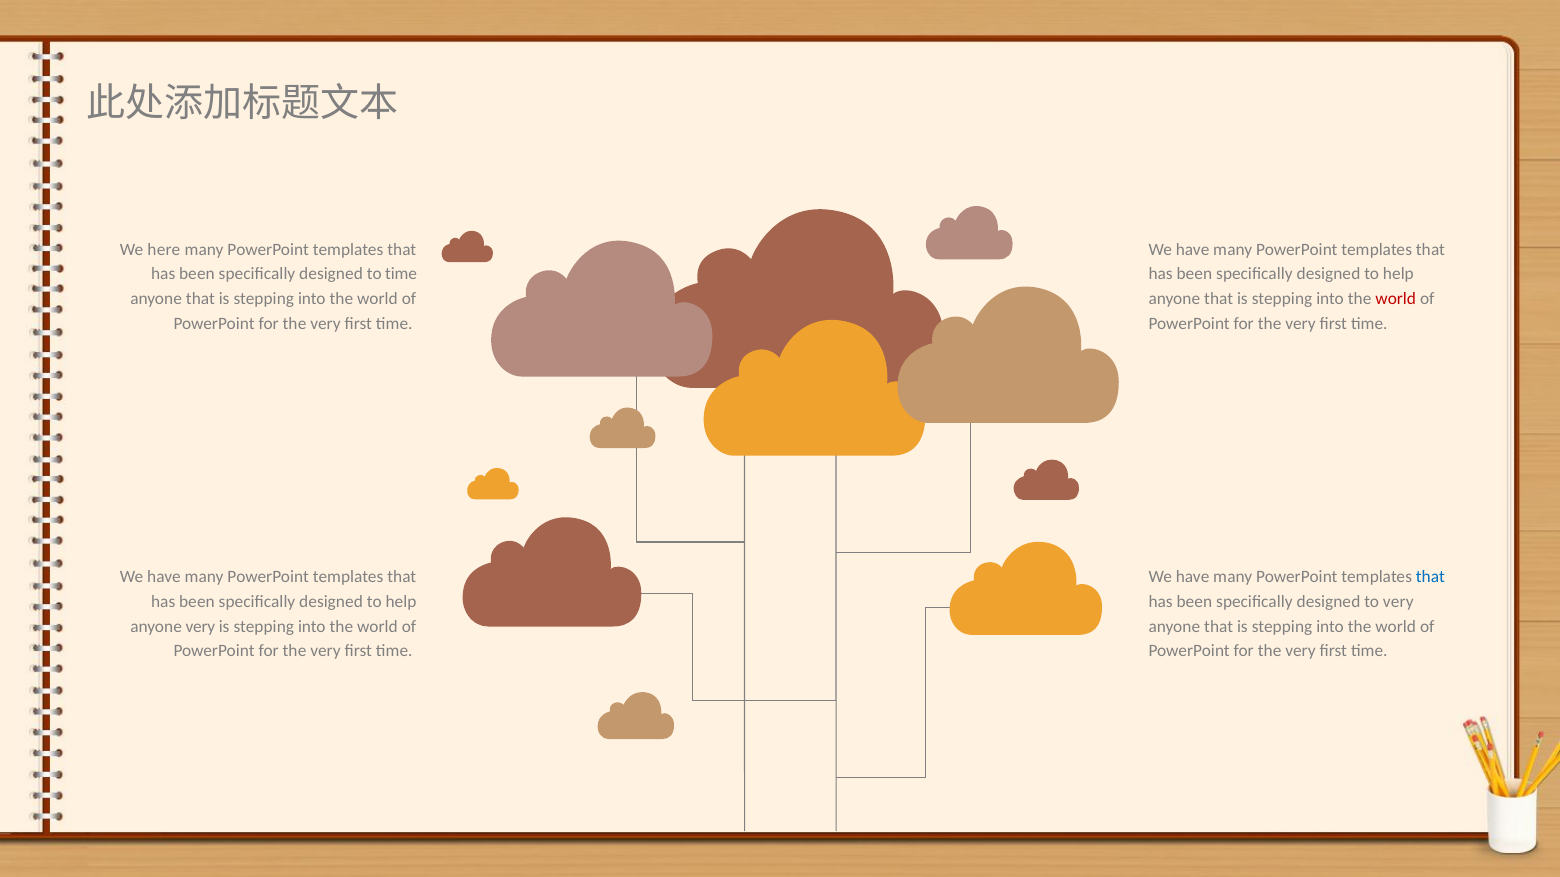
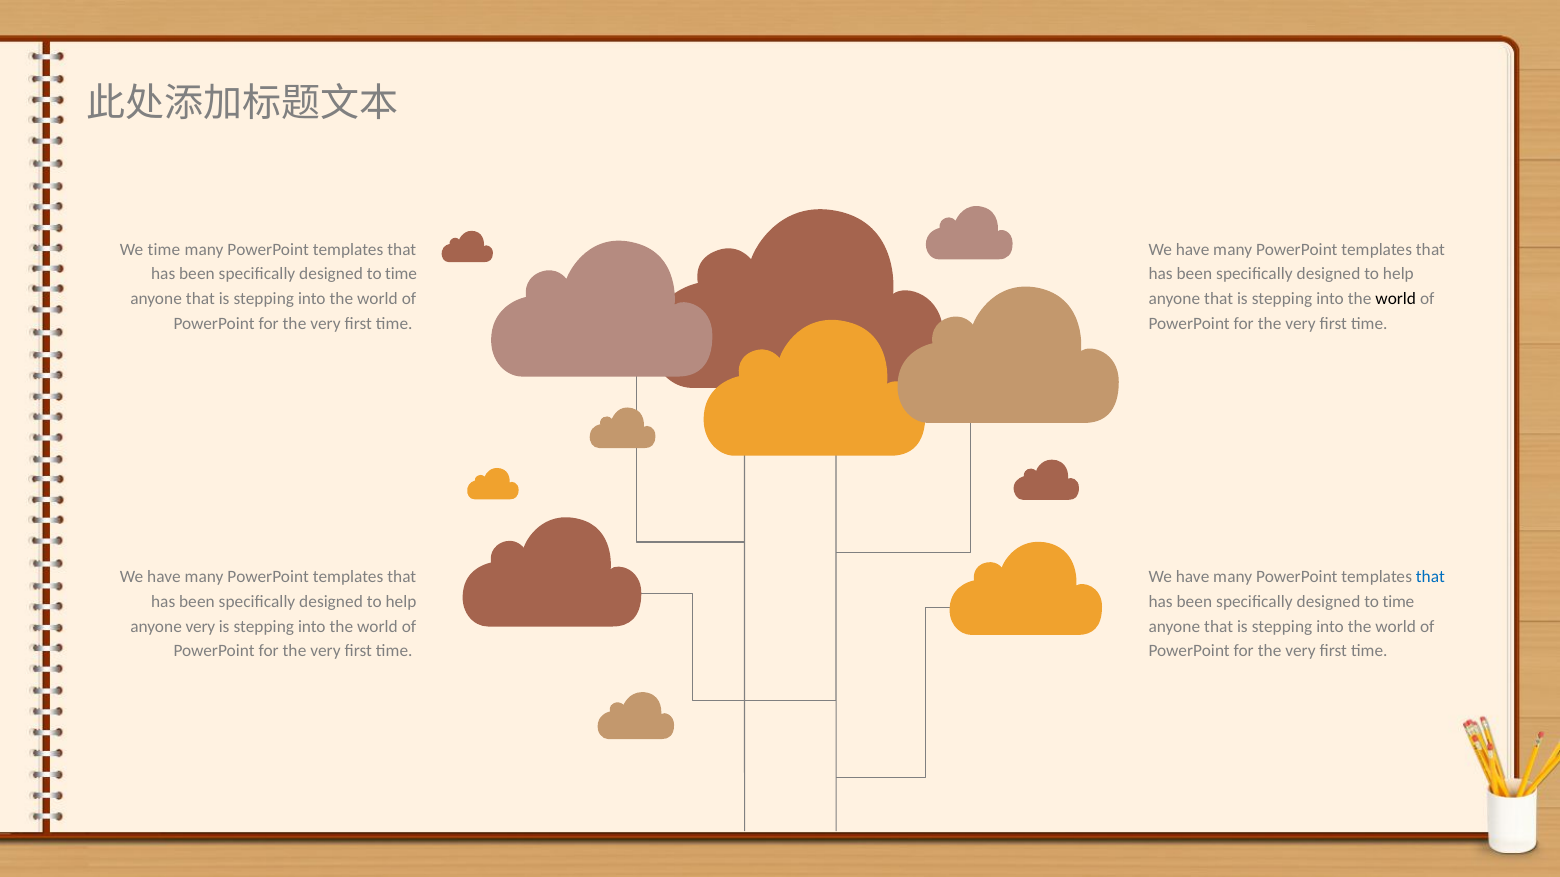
We here: here -> time
world at (1396, 299) colour: red -> black
very at (1398, 602): very -> time
